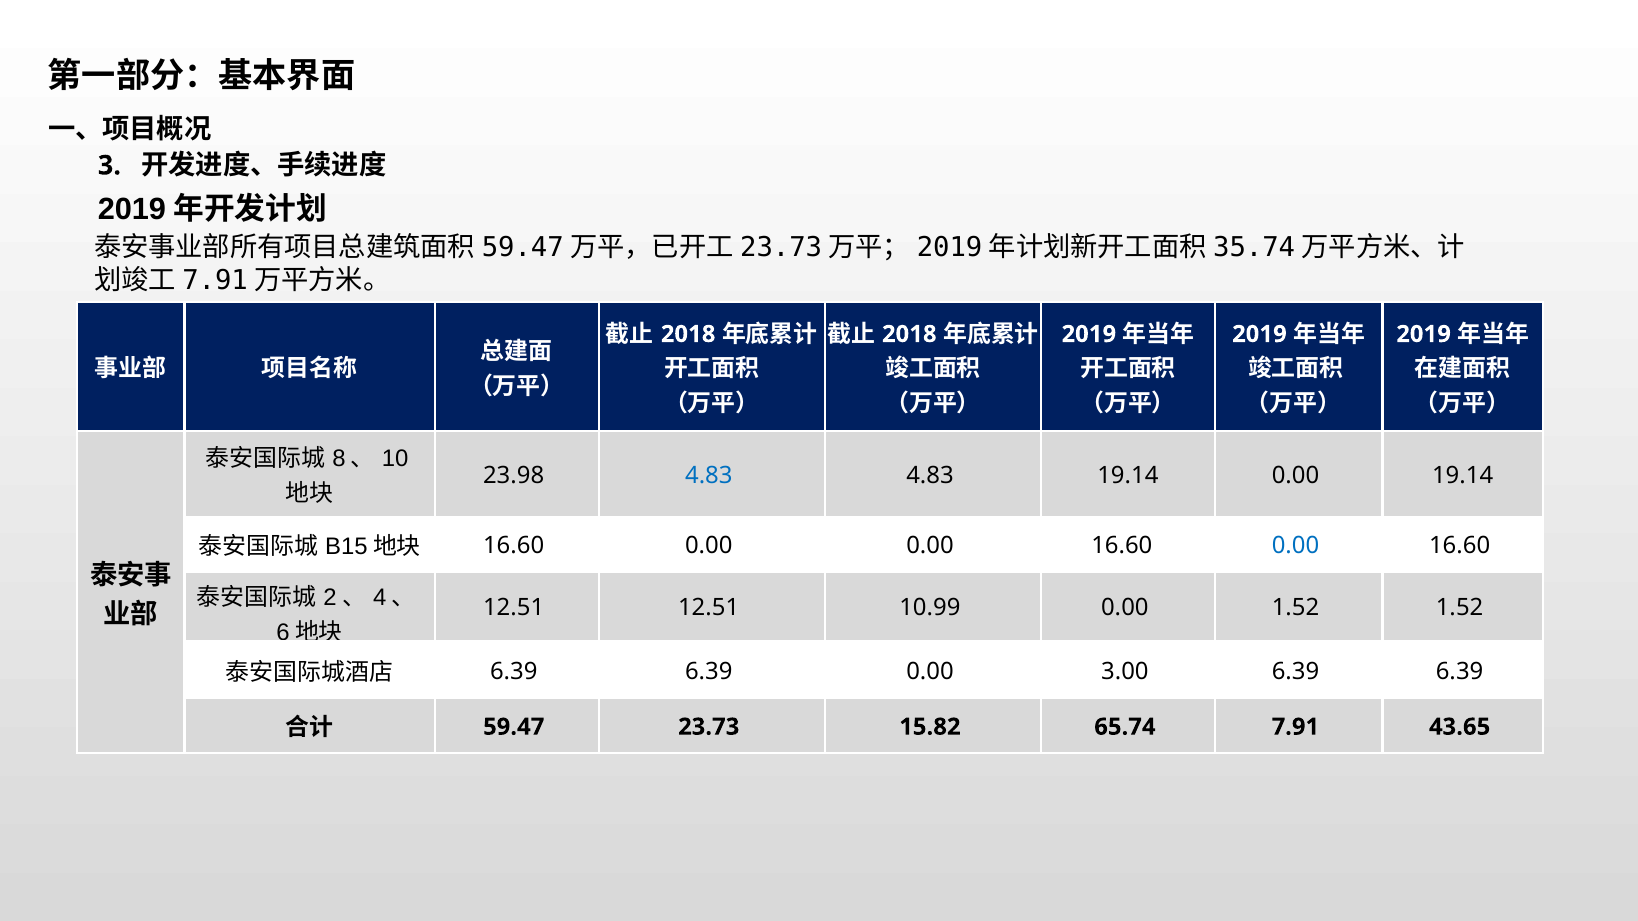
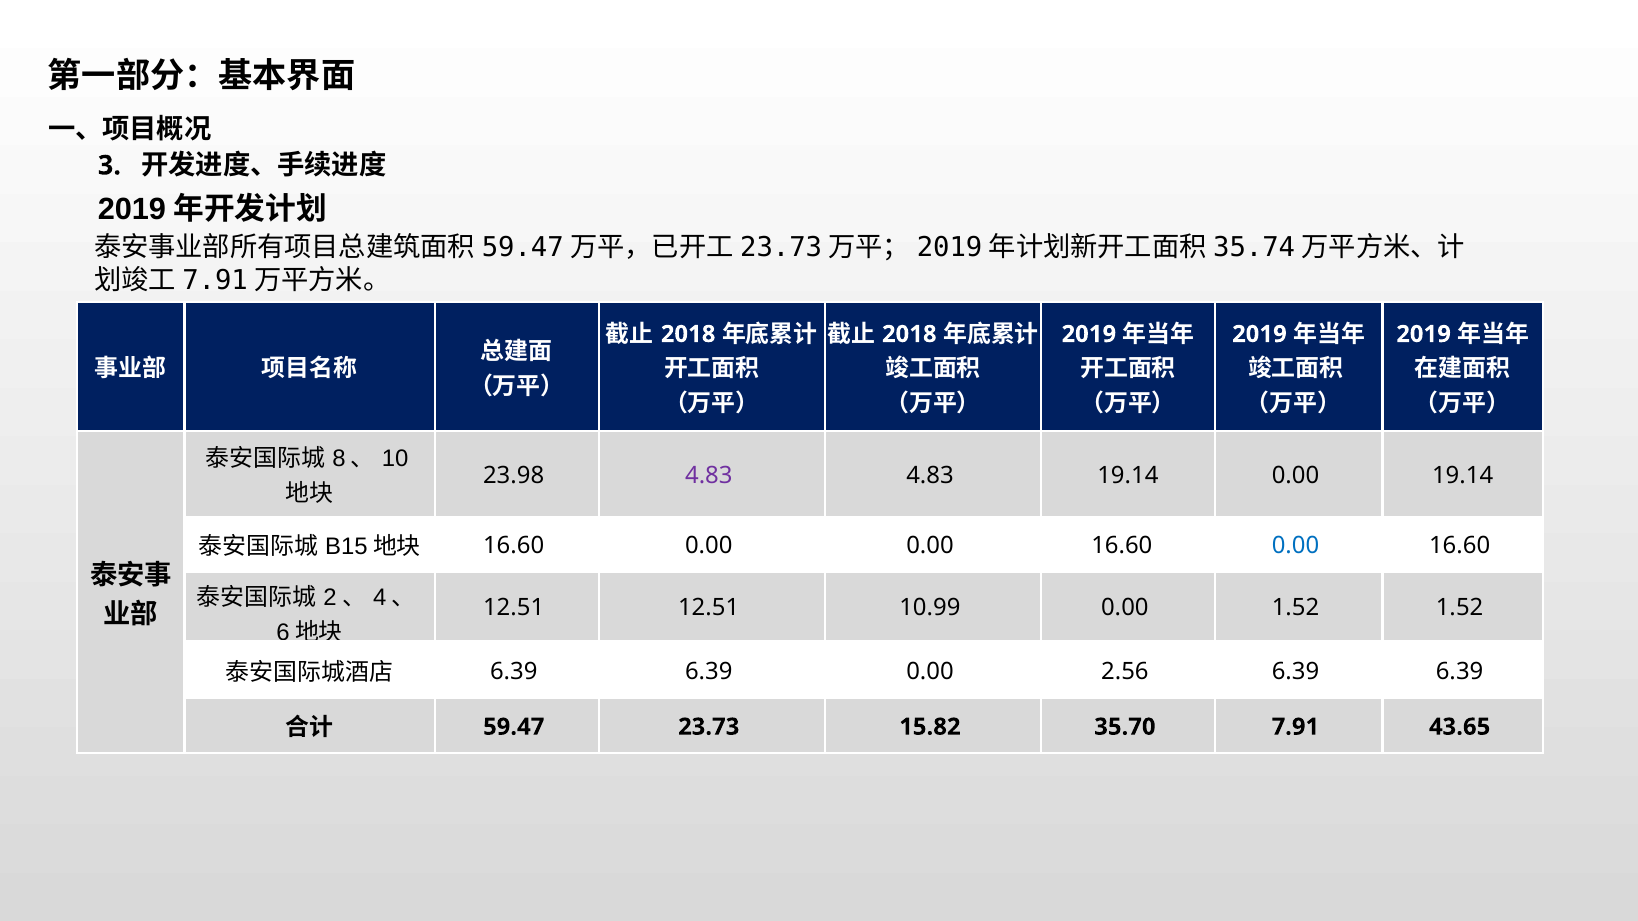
4.83 at (709, 476) colour: blue -> purple
3.00: 3.00 -> 2.56
65.74: 65.74 -> 35.70
